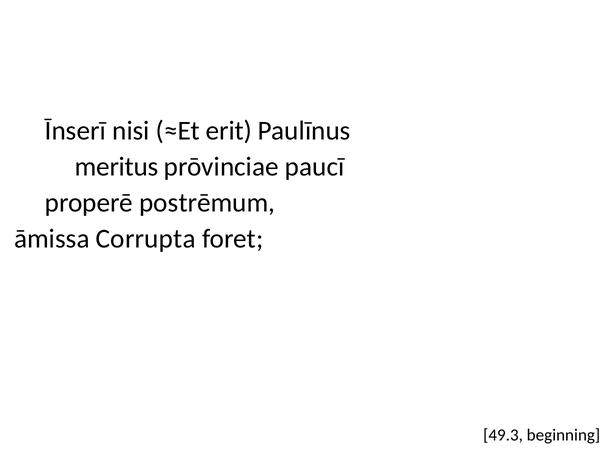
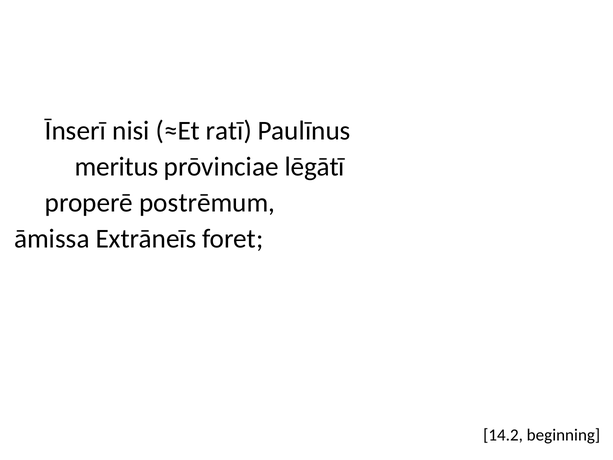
erit: erit -> ratī
paucī: paucī -> lēgātī
Corrupta: Corrupta -> Extrāneīs
49.3: 49.3 -> 14.2
